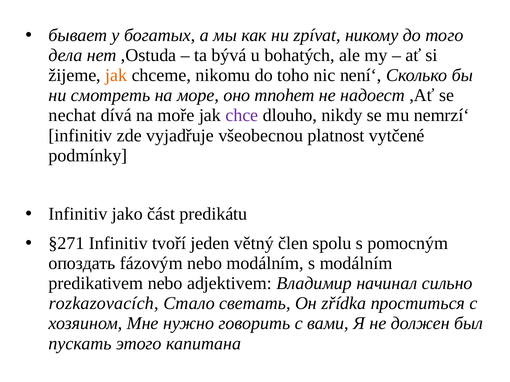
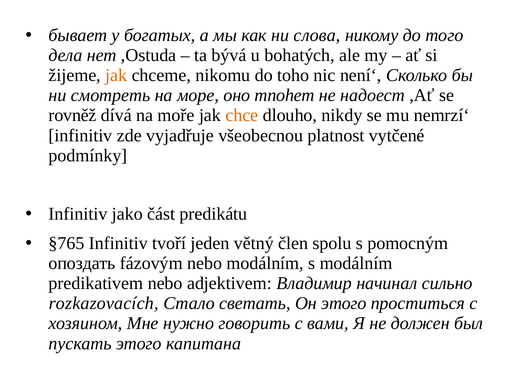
zpívat: zpívat -> слова
nechat: nechat -> rovněž
chce colour: purple -> orange
§271: §271 -> §765
Он zřídka: zřídka -> этого
